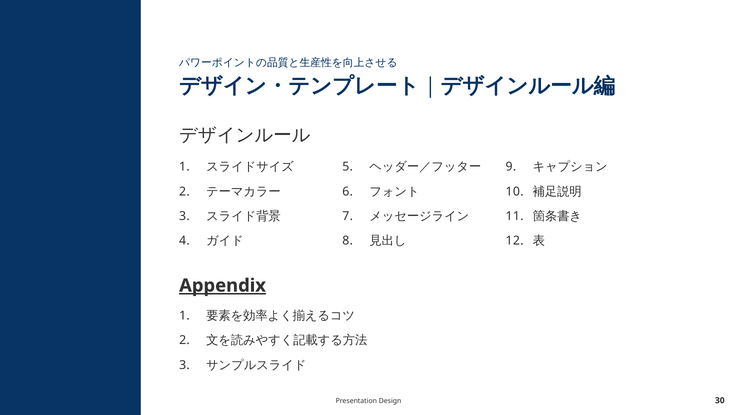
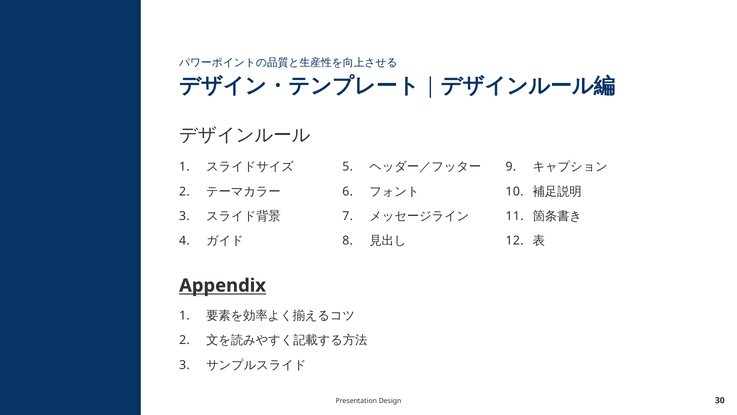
Appendix underline: present -> none
